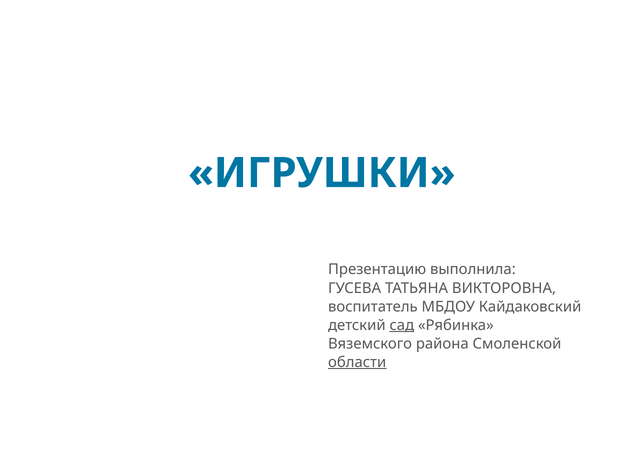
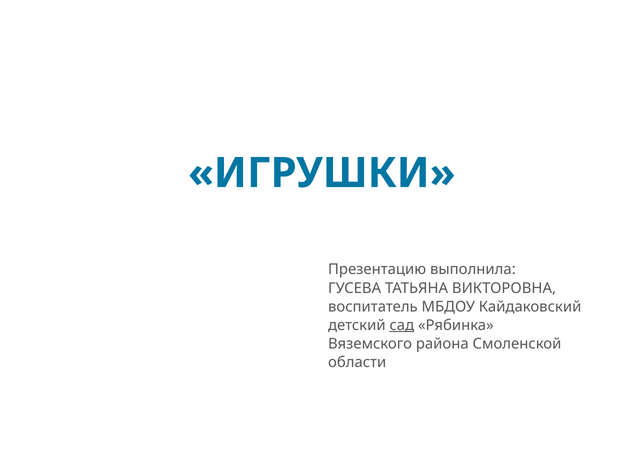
области underline: present -> none
